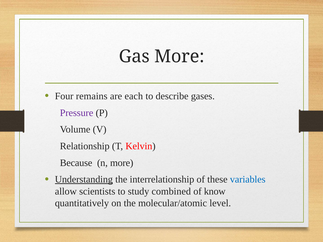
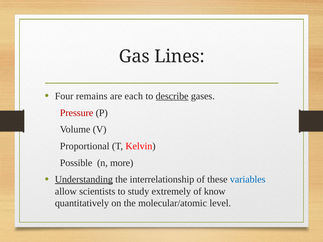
Gas More: More -> Lines
describe underline: none -> present
Pressure colour: purple -> red
Relationship: Relationship -> Proportional
Because: Because -> Possible
combined: combined -> extremely
